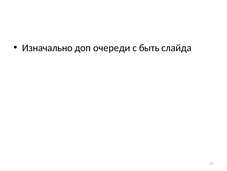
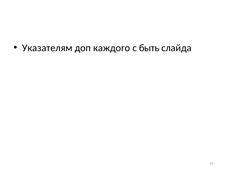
Изначально: Изначально -> Указателям
очереди: очереди -> каждого
